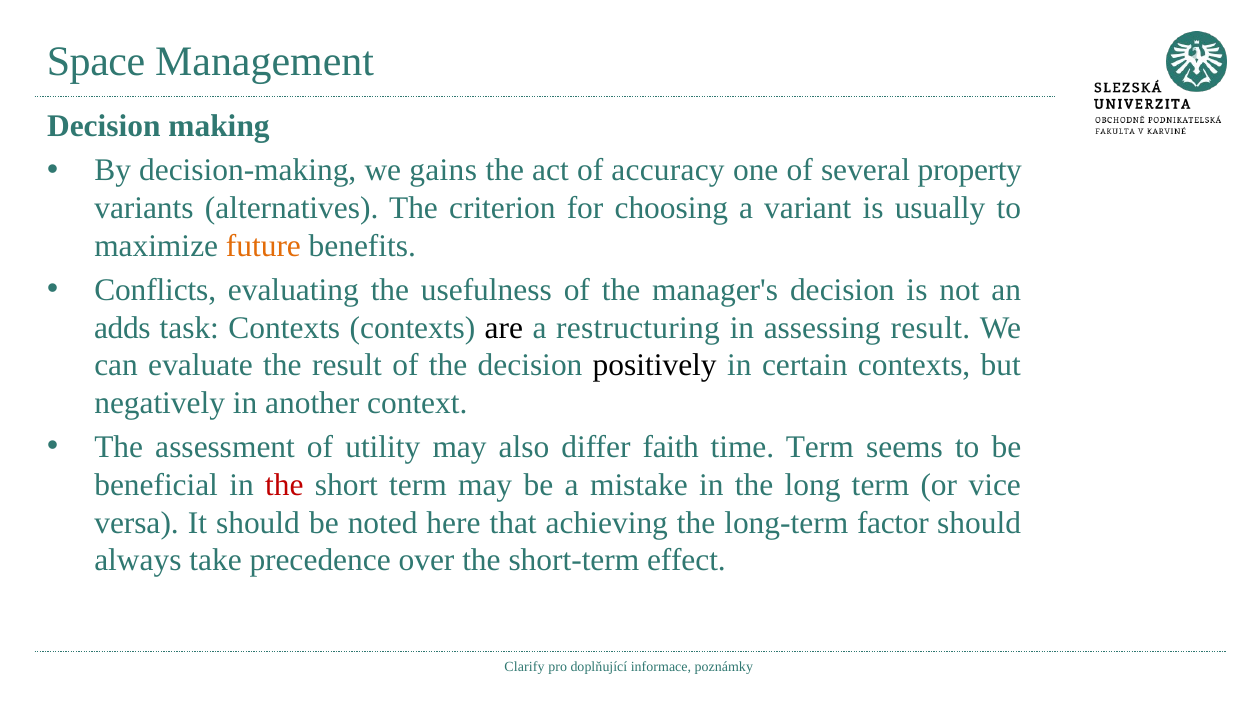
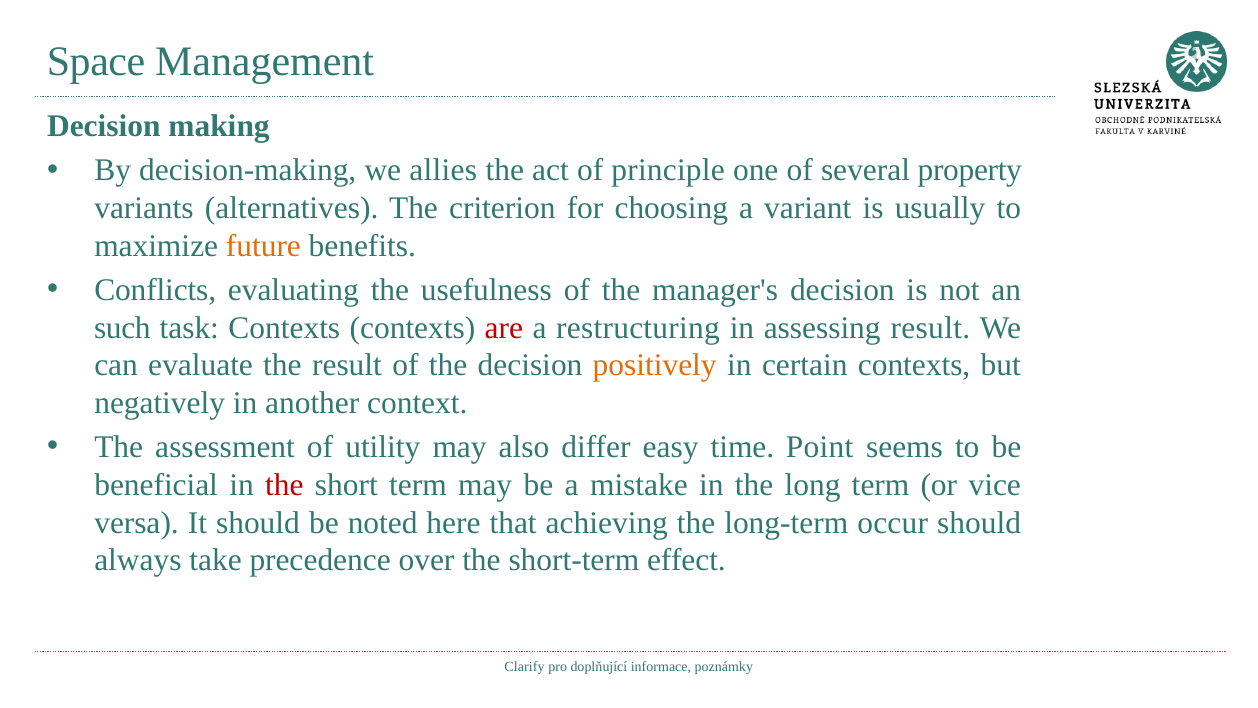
gains: gains -> allies
accuracy: accuracy -> principle
adds: adds -> such
are colour: black -> red
positively colour: black -> orange
faith: faith -> easy
time Term: Term -> Point
factor: factor -> occur
